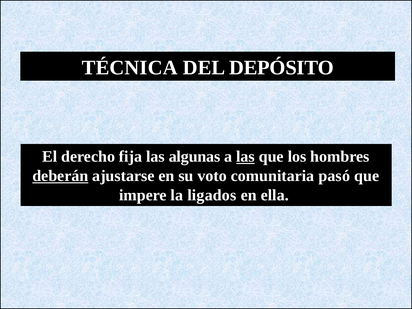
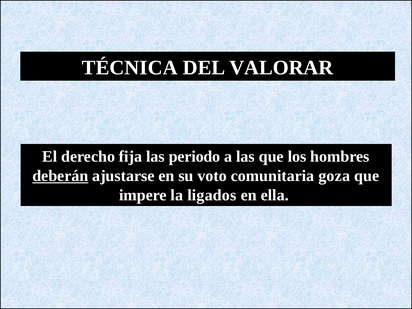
DEPÓSITO: DEPÓSITO -> VALORAR
algunas: algunas -> periodo
las at (246, 157) underline: present -> none
pasó: pasó -> goza
